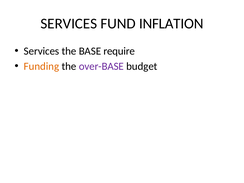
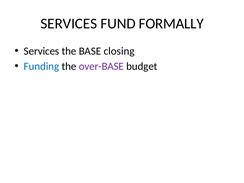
INFLATION: INFLATION -> FORMALLY
require: require -> closing
Funding colour: orange -> blue
